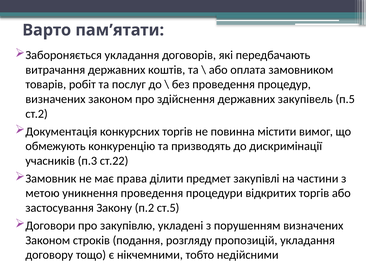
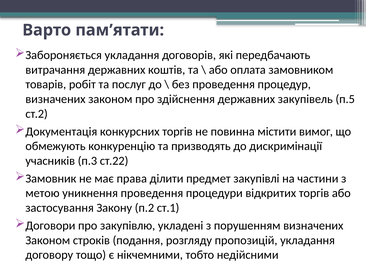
ст.5: ст.5 -> ст.1
